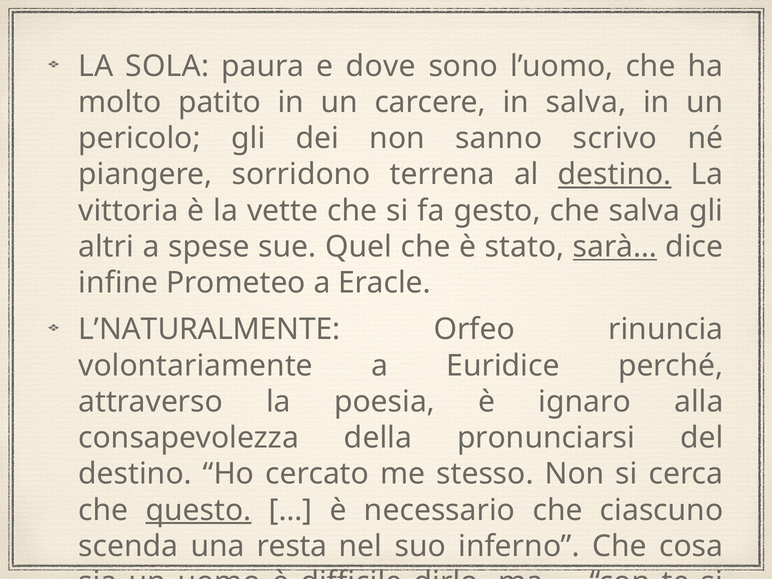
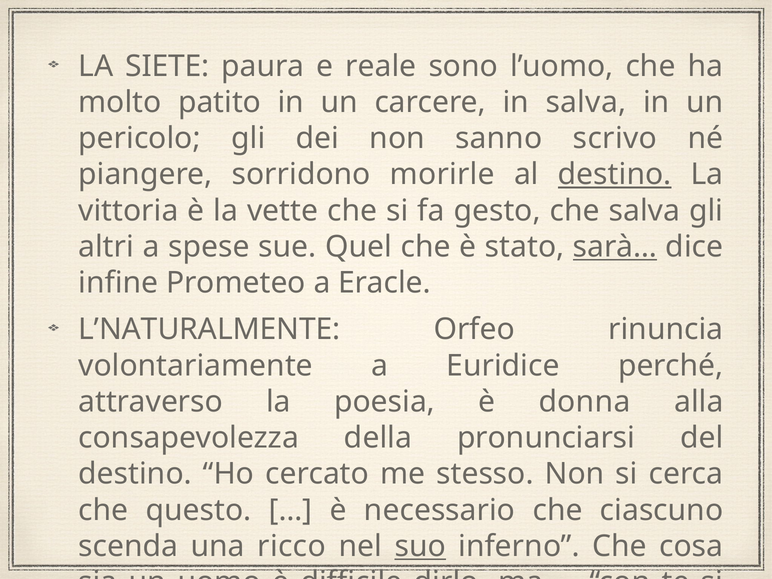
SOLA: SOLA -> SIETE
dove: dove -> reale
terrena: terrena -> morirle
ignaro: ignaro -> donna
questo underline: present -> none
resta: resta -> ricco
suo underline: none -> present
